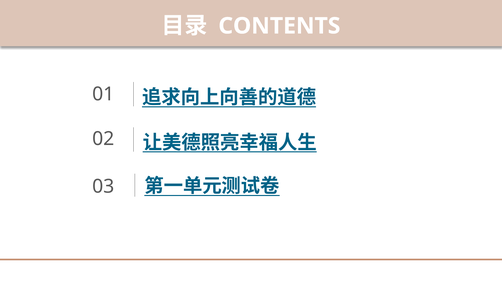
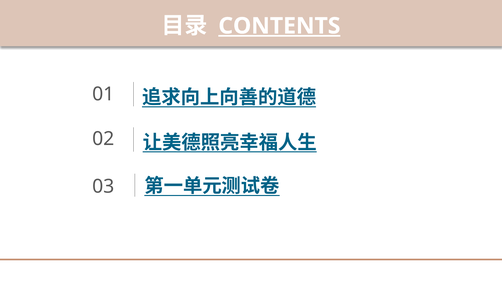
CONTENTS underline: none -> present
